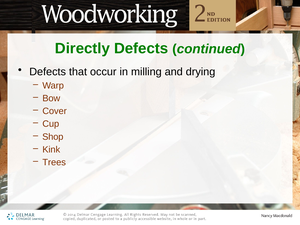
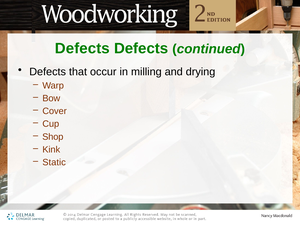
Directly at (82, 48): Directly -> Defects
Trees: Trees -> Static
